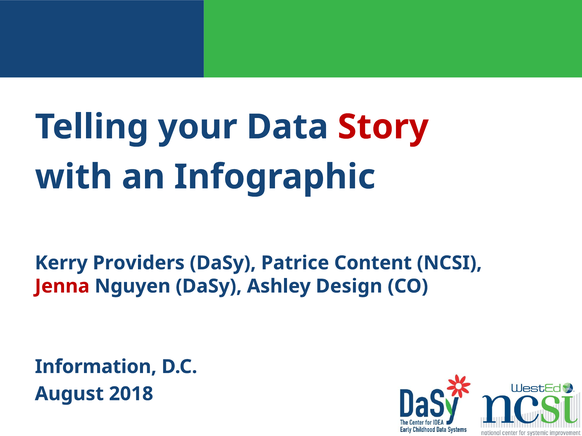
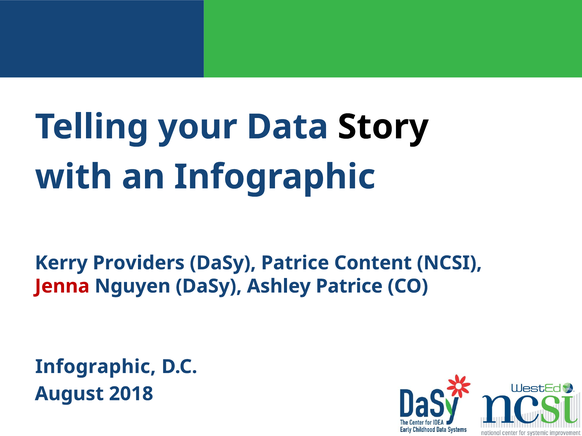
Story colour: red -> black
Ashley Design: Design -> Patrice
Information at (96, 367): Information -> Infographic
